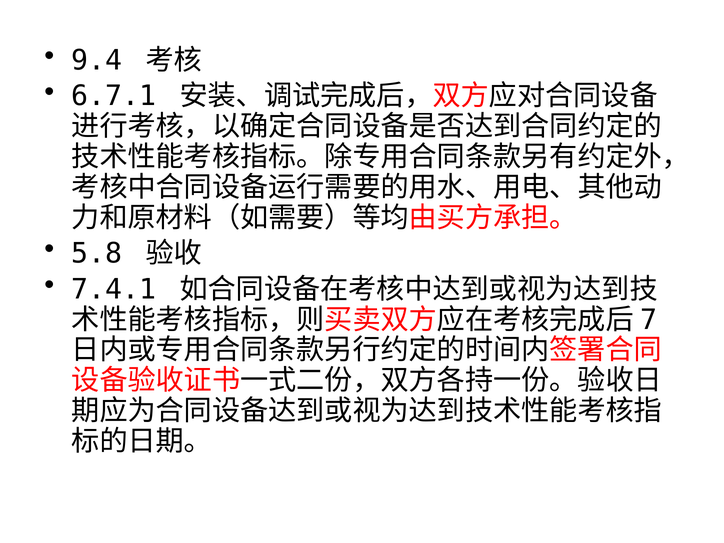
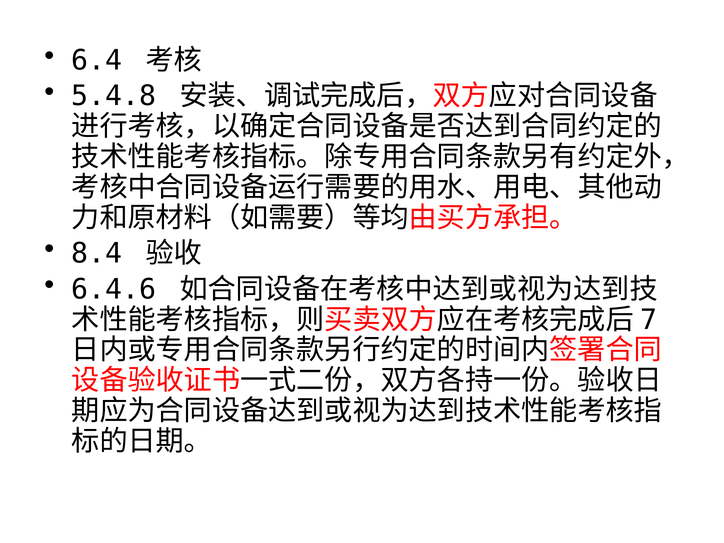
9.4: 9.4 -> 6.4
6.7.1: 6.7.1 -> 5.4.8
5.8: 5.8 -> 8.4
7.4.1: 7.4.1 -> 6.4.6
